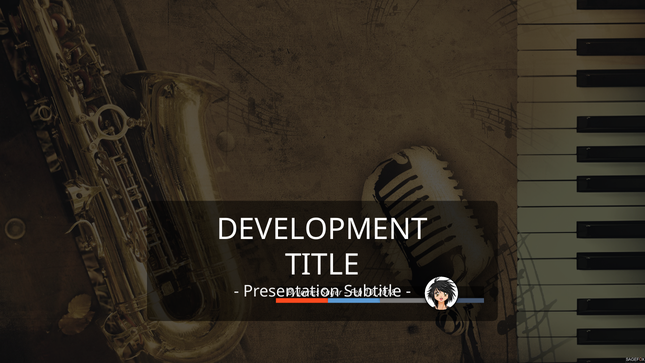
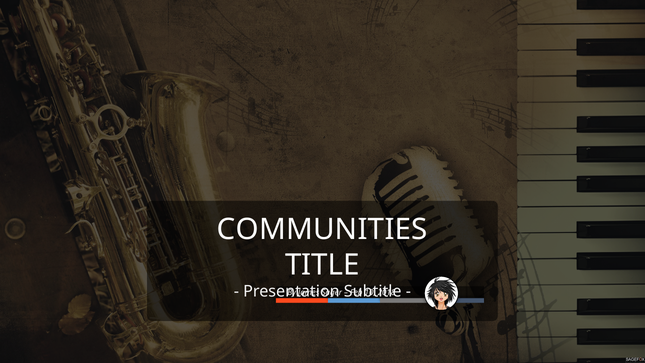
DEVELOPMENT: DEVELOPMENT -> COMMUNITIES
